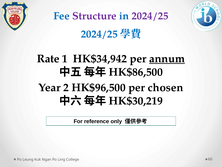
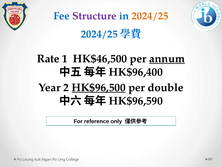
2024/25 at (150, 16) colour: purple -> orange
HK$34,942: HK$34,942 -> HK$46,500
HK$86,500: HK$86,500 -> HK$96,400
HK$96,500 underline: none -> present
chosen: chosen -> double
HK$30,219: HK$30,219 -> HK$96,590
